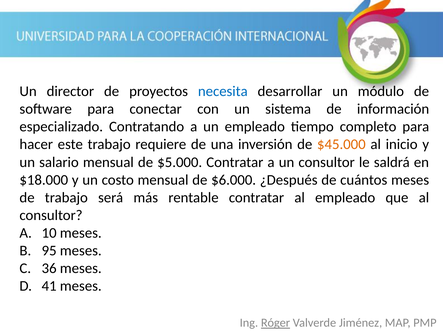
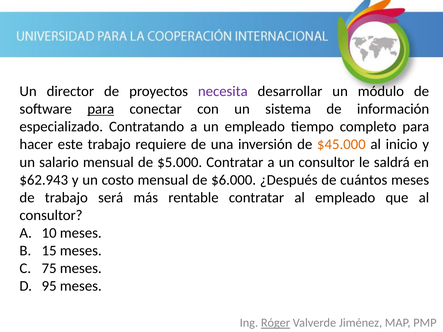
necesita colour: blue -> purple
para at (101, 109) underline: none -> present
$18.000: $18.000 -> $62.943
95: 95 -> 15
36: 36 -> 75
41: 41 -> 95
